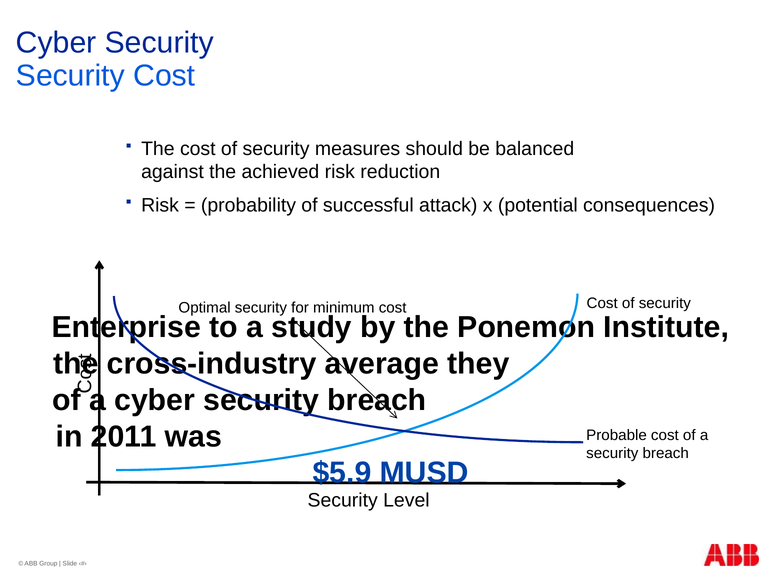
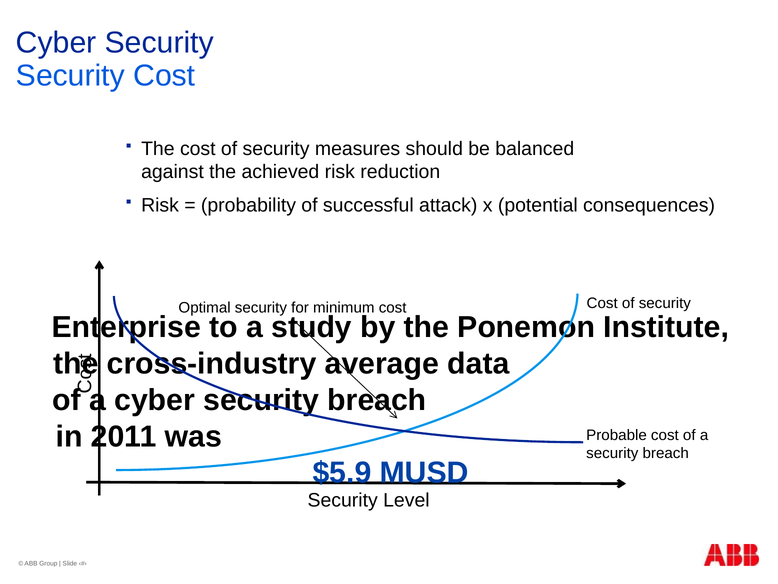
they: they -> data
